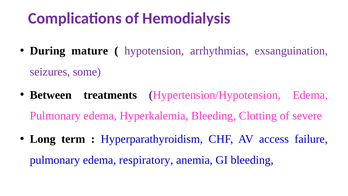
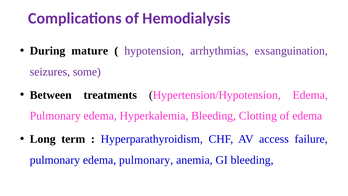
of severe: severe -> edema
pulmonary edema respiratory: respiratory -> pulmonary
